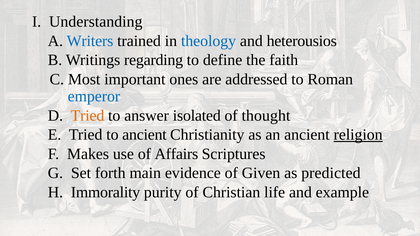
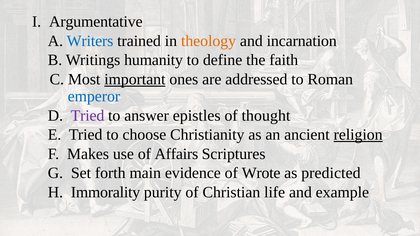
Understanding: Understanding -> Argumentative
theology colour: blue -> orange
heterousios: heterousios -> incarnation
regarding: regarding -> humanity
important underline: none -> present
Tried at (87, 116) colour: orange -> purple
isolated: isolated -> epistles
to ancient: ancient -> choose
Given: Given -> Wrote
